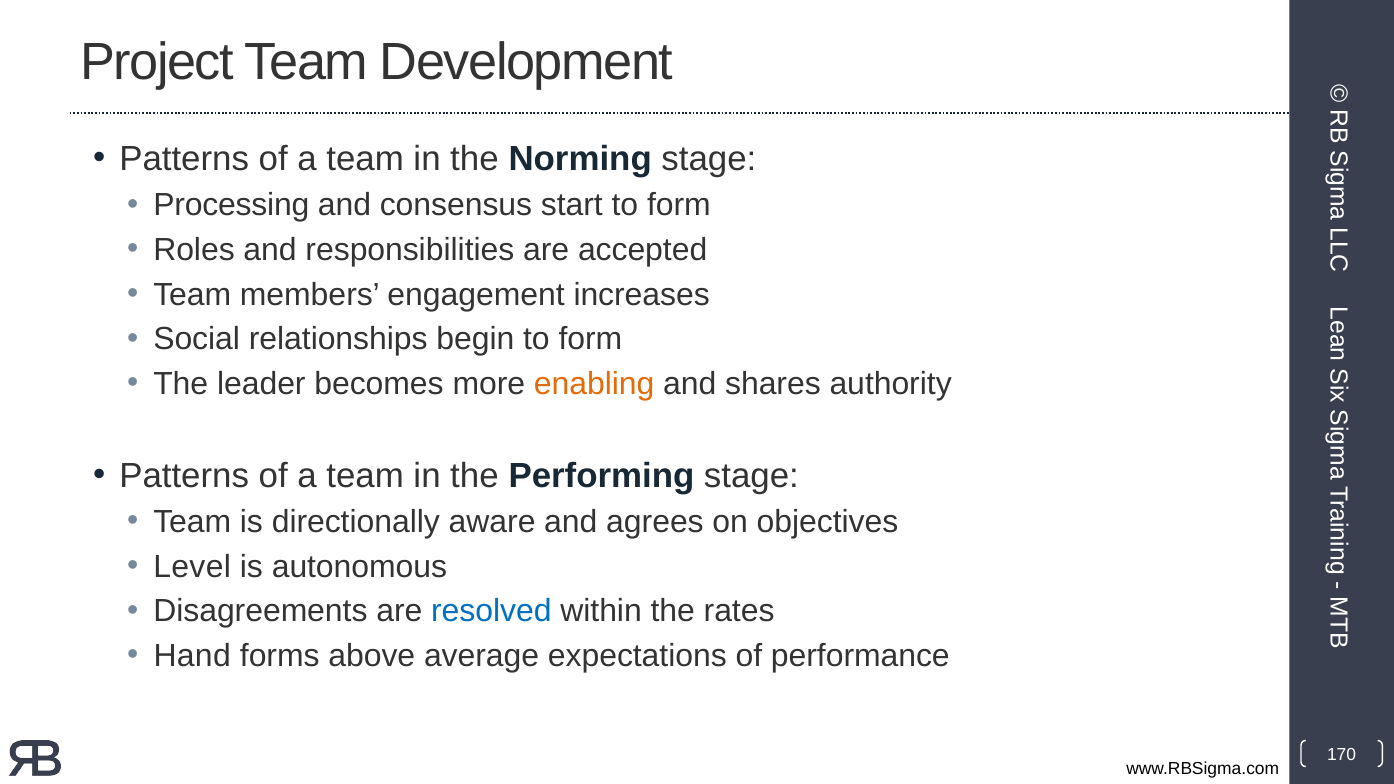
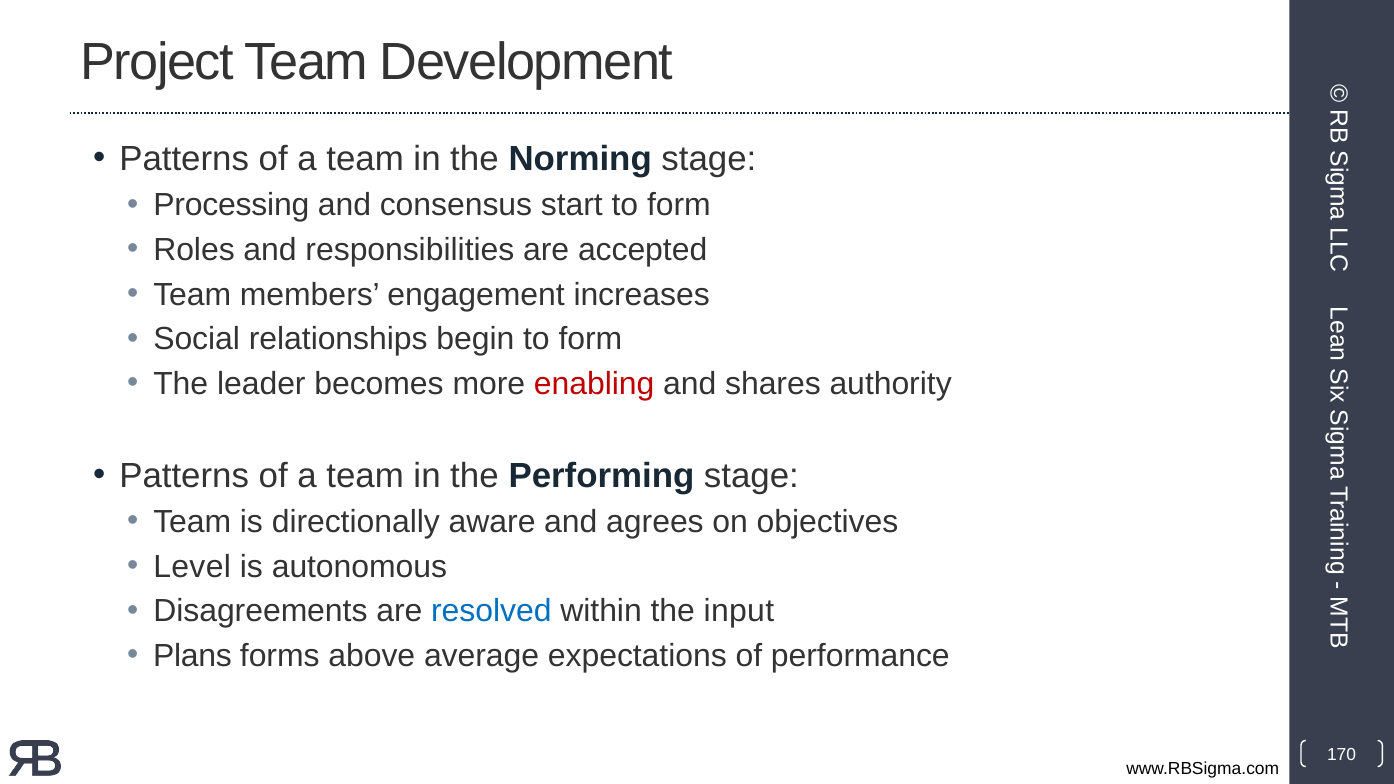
enabling colour: orange -> red
rates: rates -> input
Hand: Hand -> Plans
